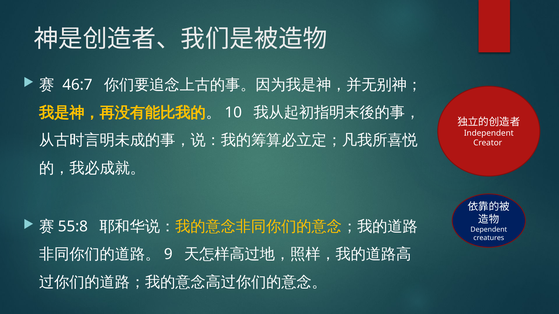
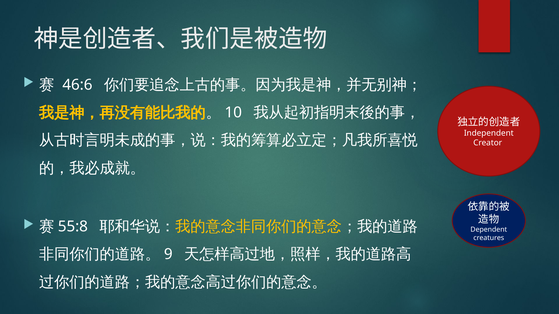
46:7: 46:7 -> 46:6
